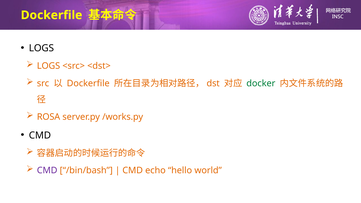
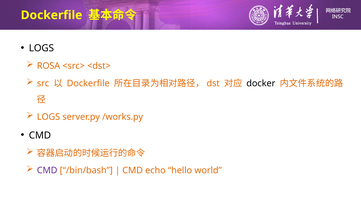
LOGS at (49, 66): LOGS -> ROSA
docker colour: green -> black
ROSA at (49, 117): ROSA -> LOGS
